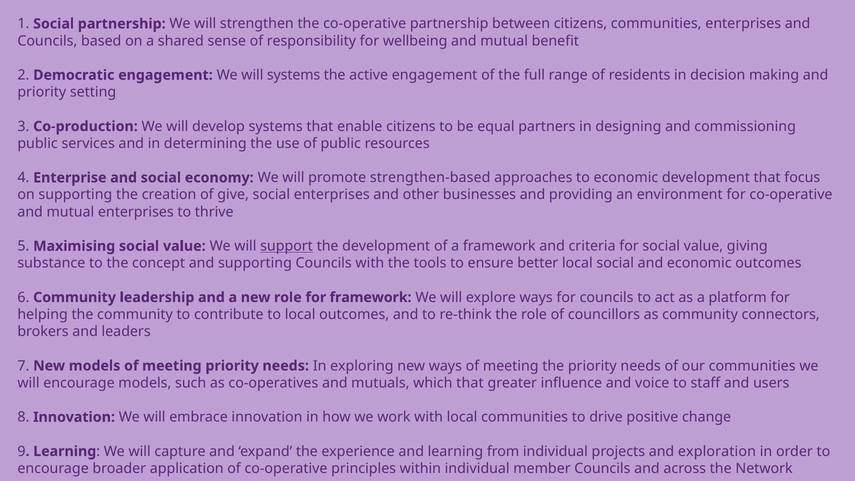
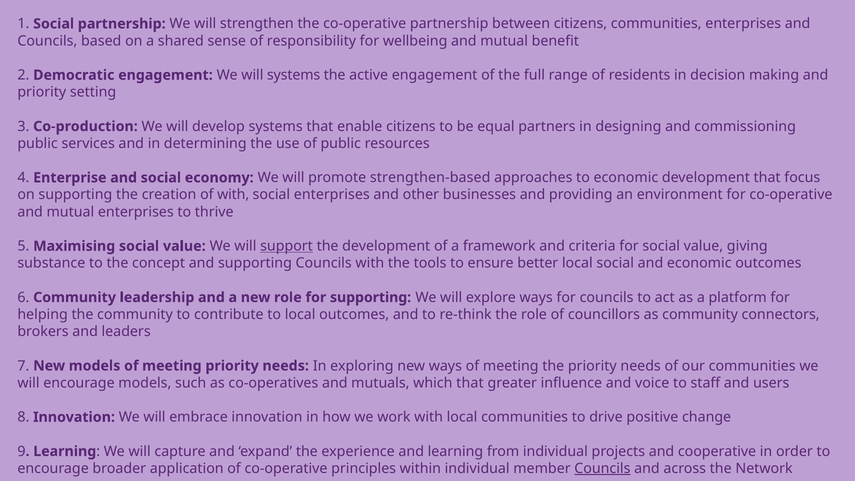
of give: give -> with
for framework: framework -> supporting
exploration: exploration -> cooperative
Councils at (602, 468) underline: none -> present
